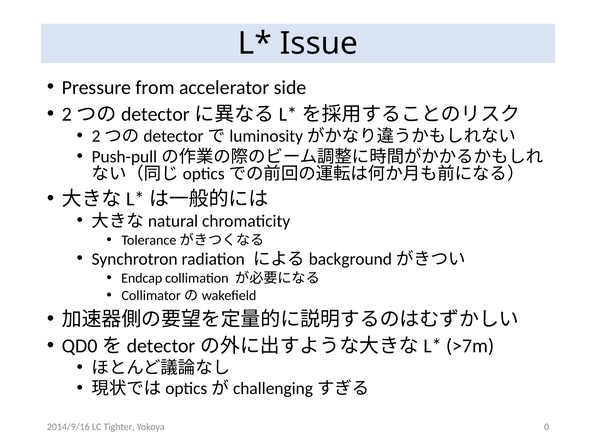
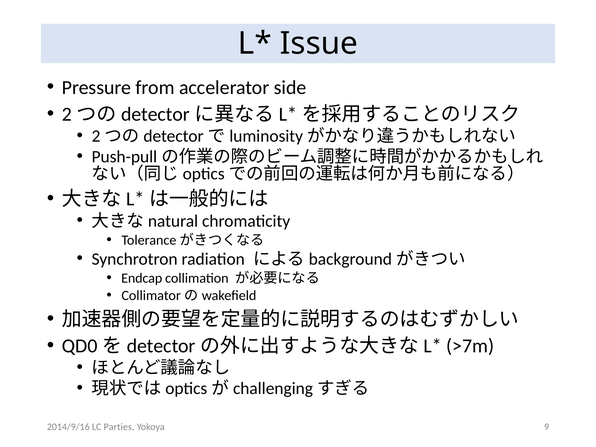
Tighter: Tighter -> Parties
0: 0 -> 9
